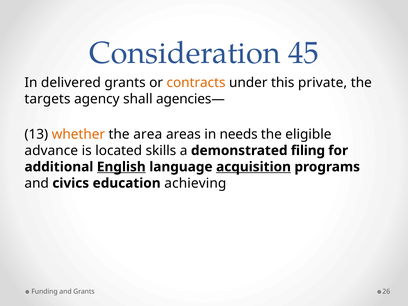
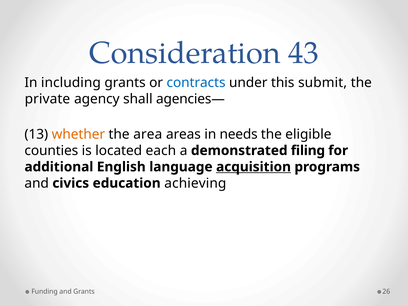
45: 45 -> 43
delivered: delivered -> including
contracts colour: orange -> blue
private: private -> submit
targets: targets -> private
advance: advance -> counties
skills: skills -> each
English underline: present -> none
